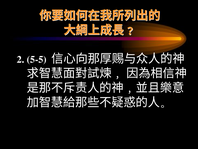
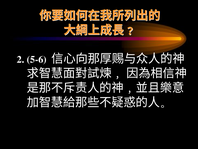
5-5: 5-5 -> 5-6
